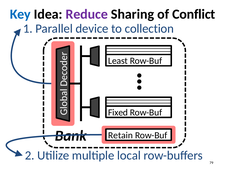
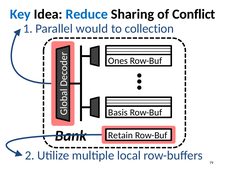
Reduce colour: purple -> blue
device: device -> would
Least: Least -> Ones
Fixed: Fixed -> Basis
